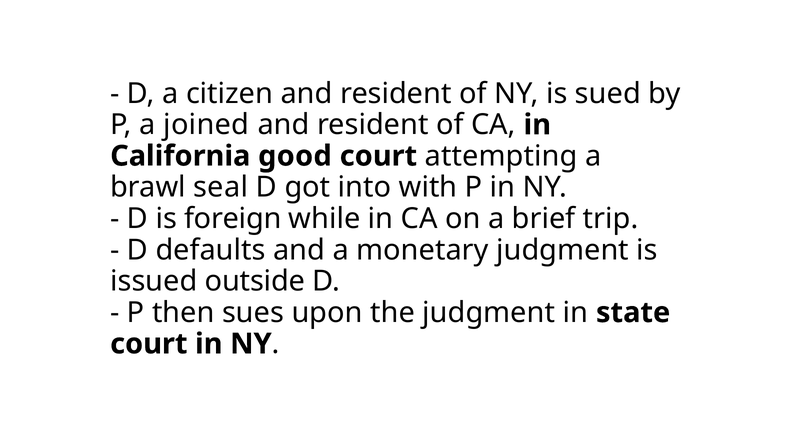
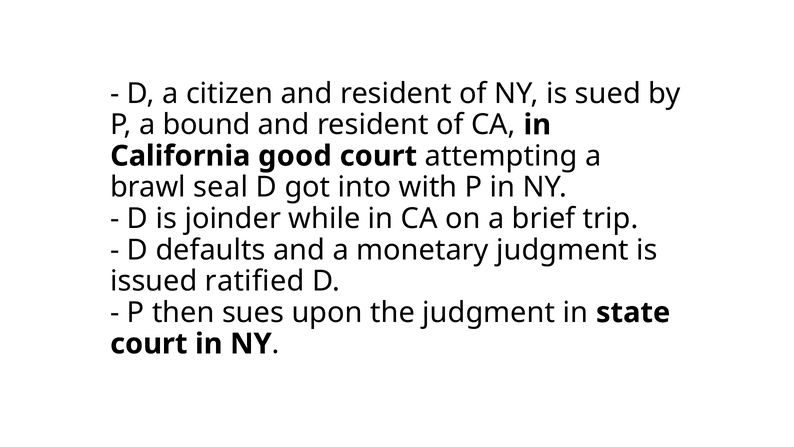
joined: joined -> bound
foreign: foreign -> joinder
outside: outside -> ratified
